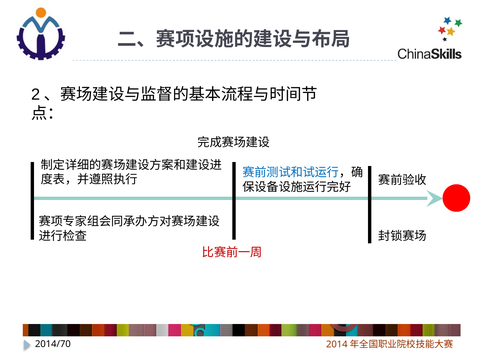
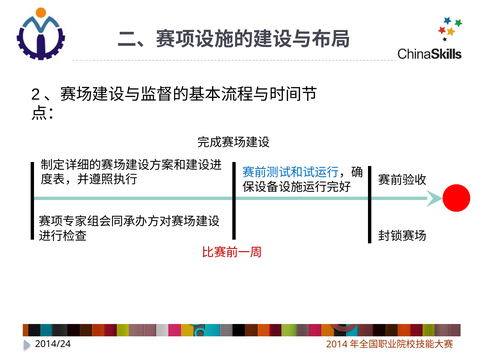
2014/70: 2014/70 -> 2014/24
